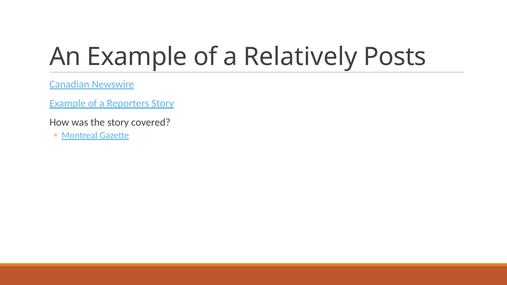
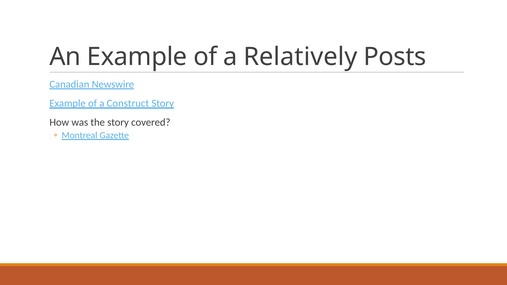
Reporters: Reporters -> Construct
